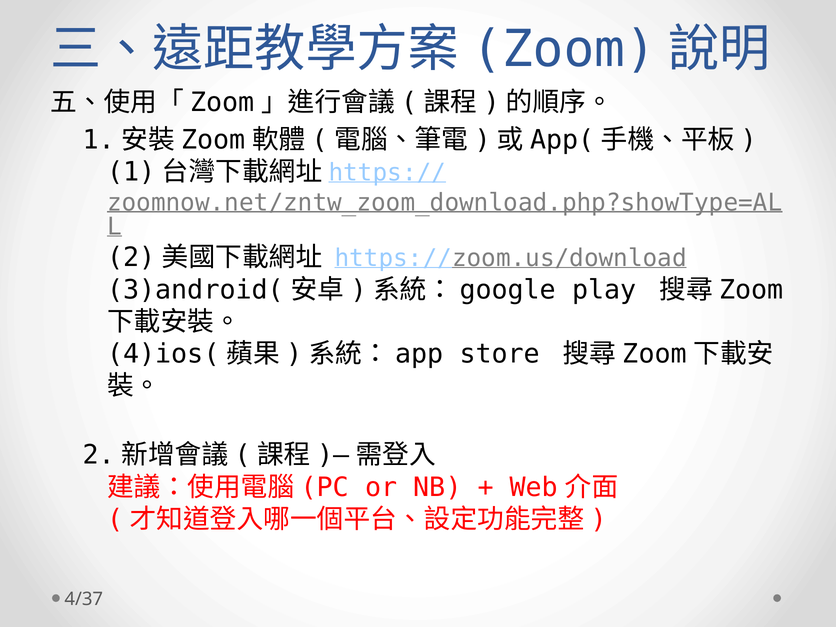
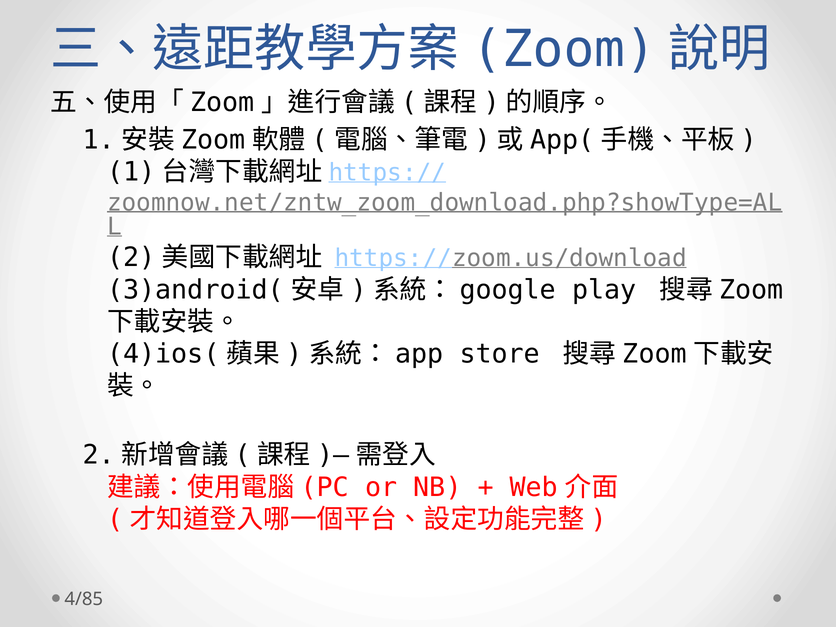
4/37: 4/37 -> 4/85
